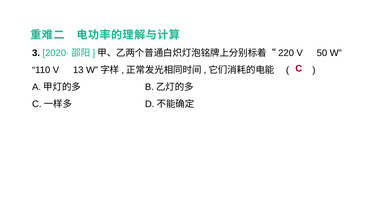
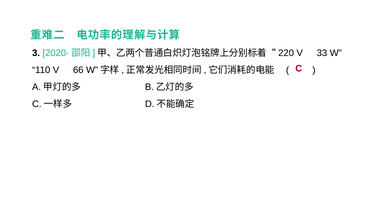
50: 50 -> 33
13: 13 -> 66
